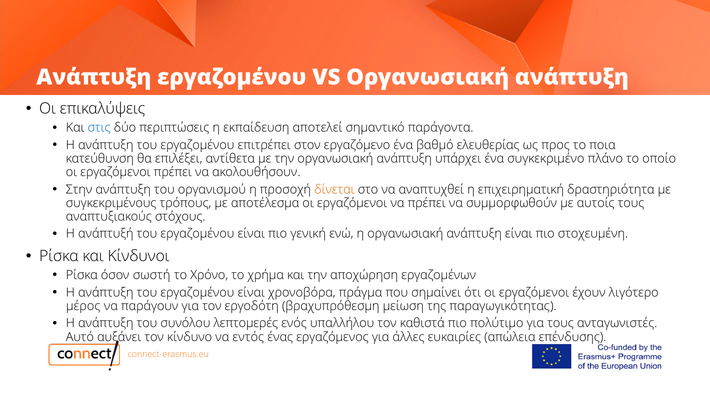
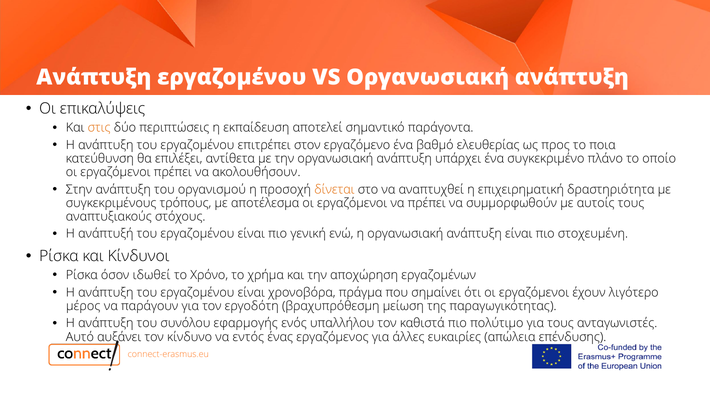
στις colour: blue -> orange
σωστή: σωστή -> ιδωθεί
λεπτομερές: λεπτομερές -> εφαρμογής
